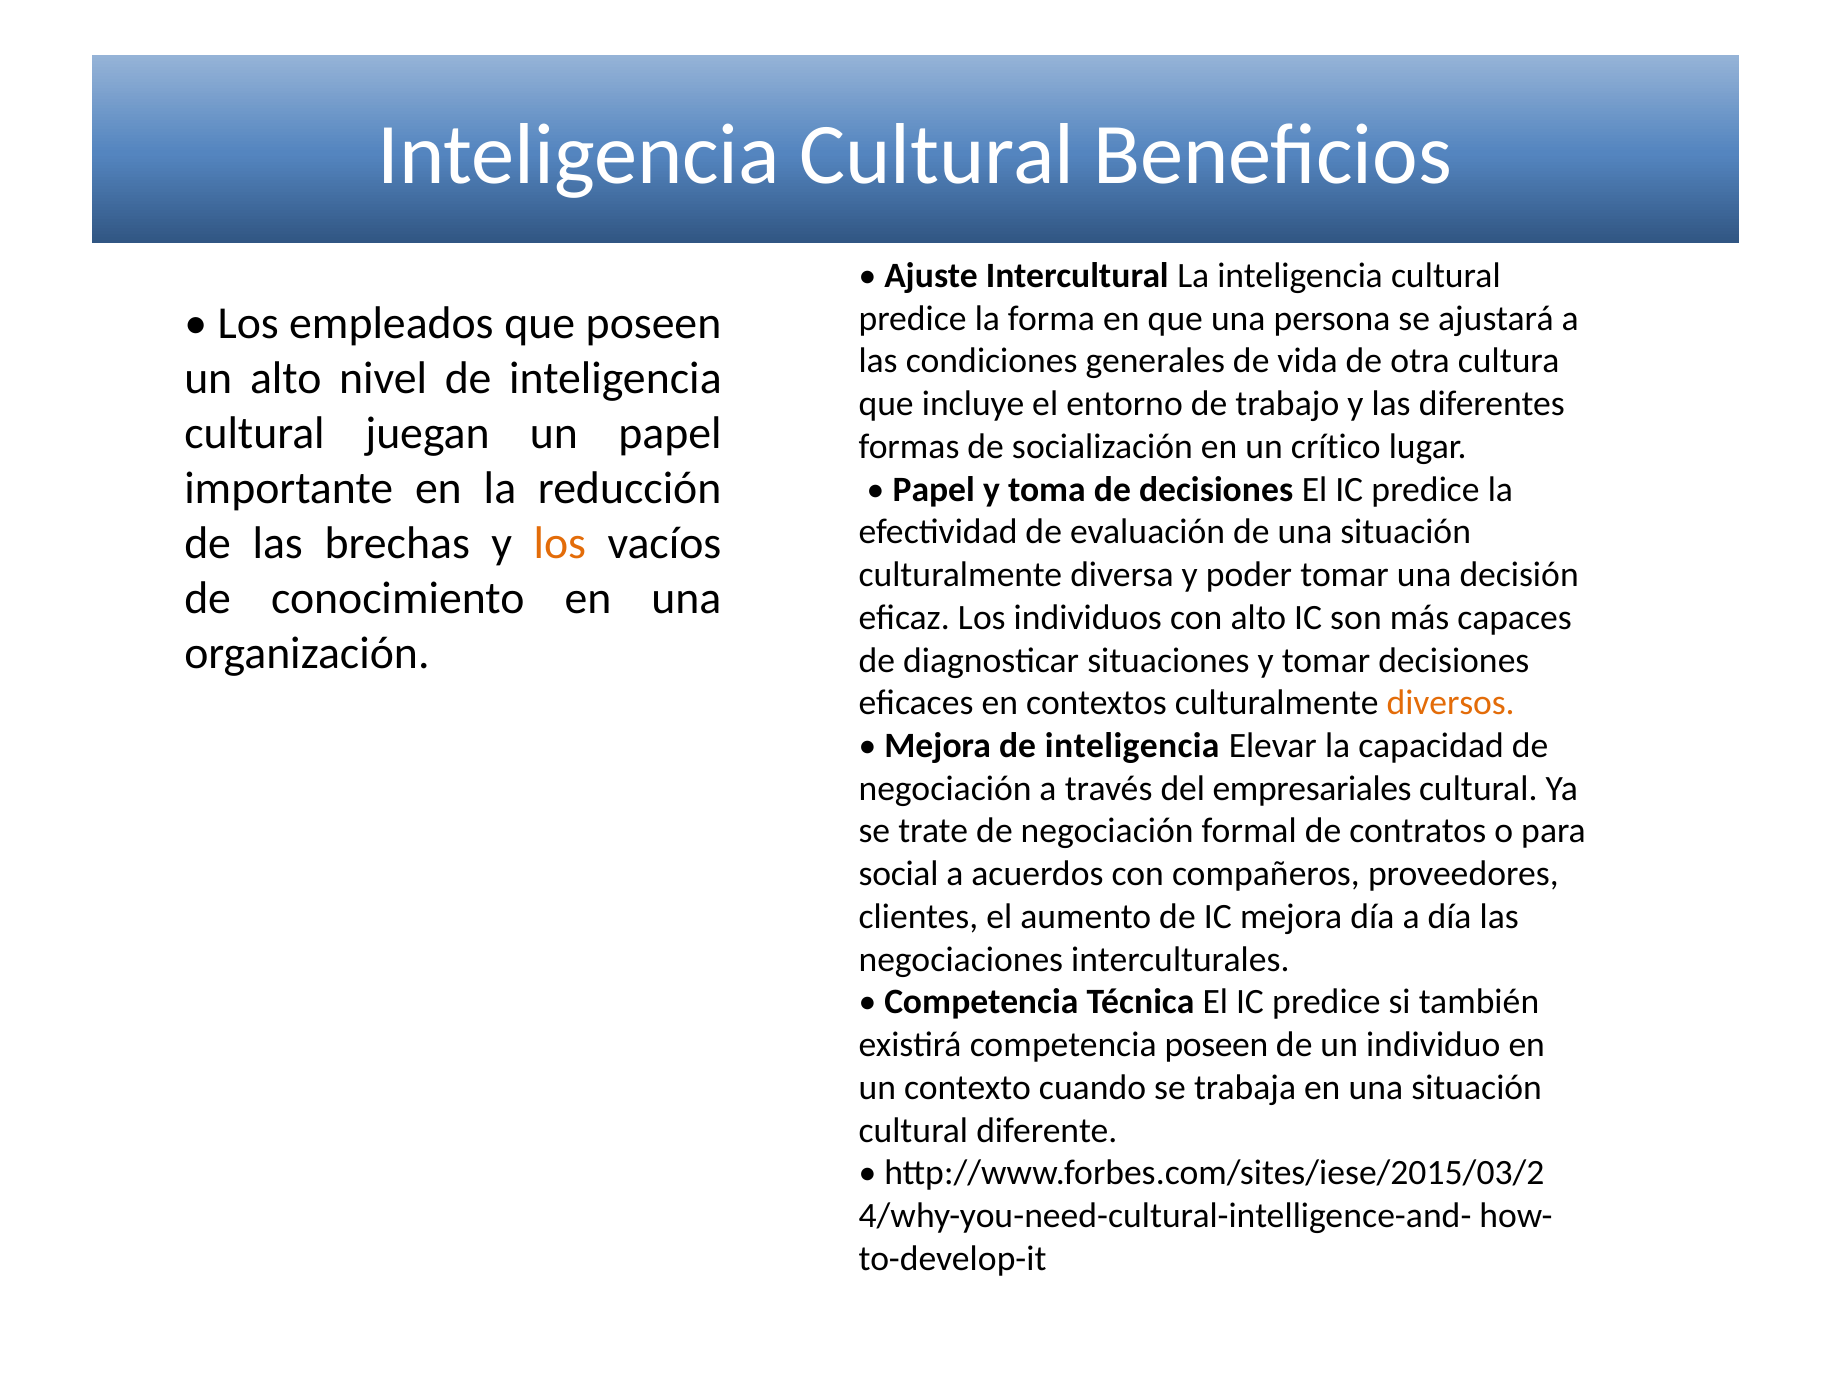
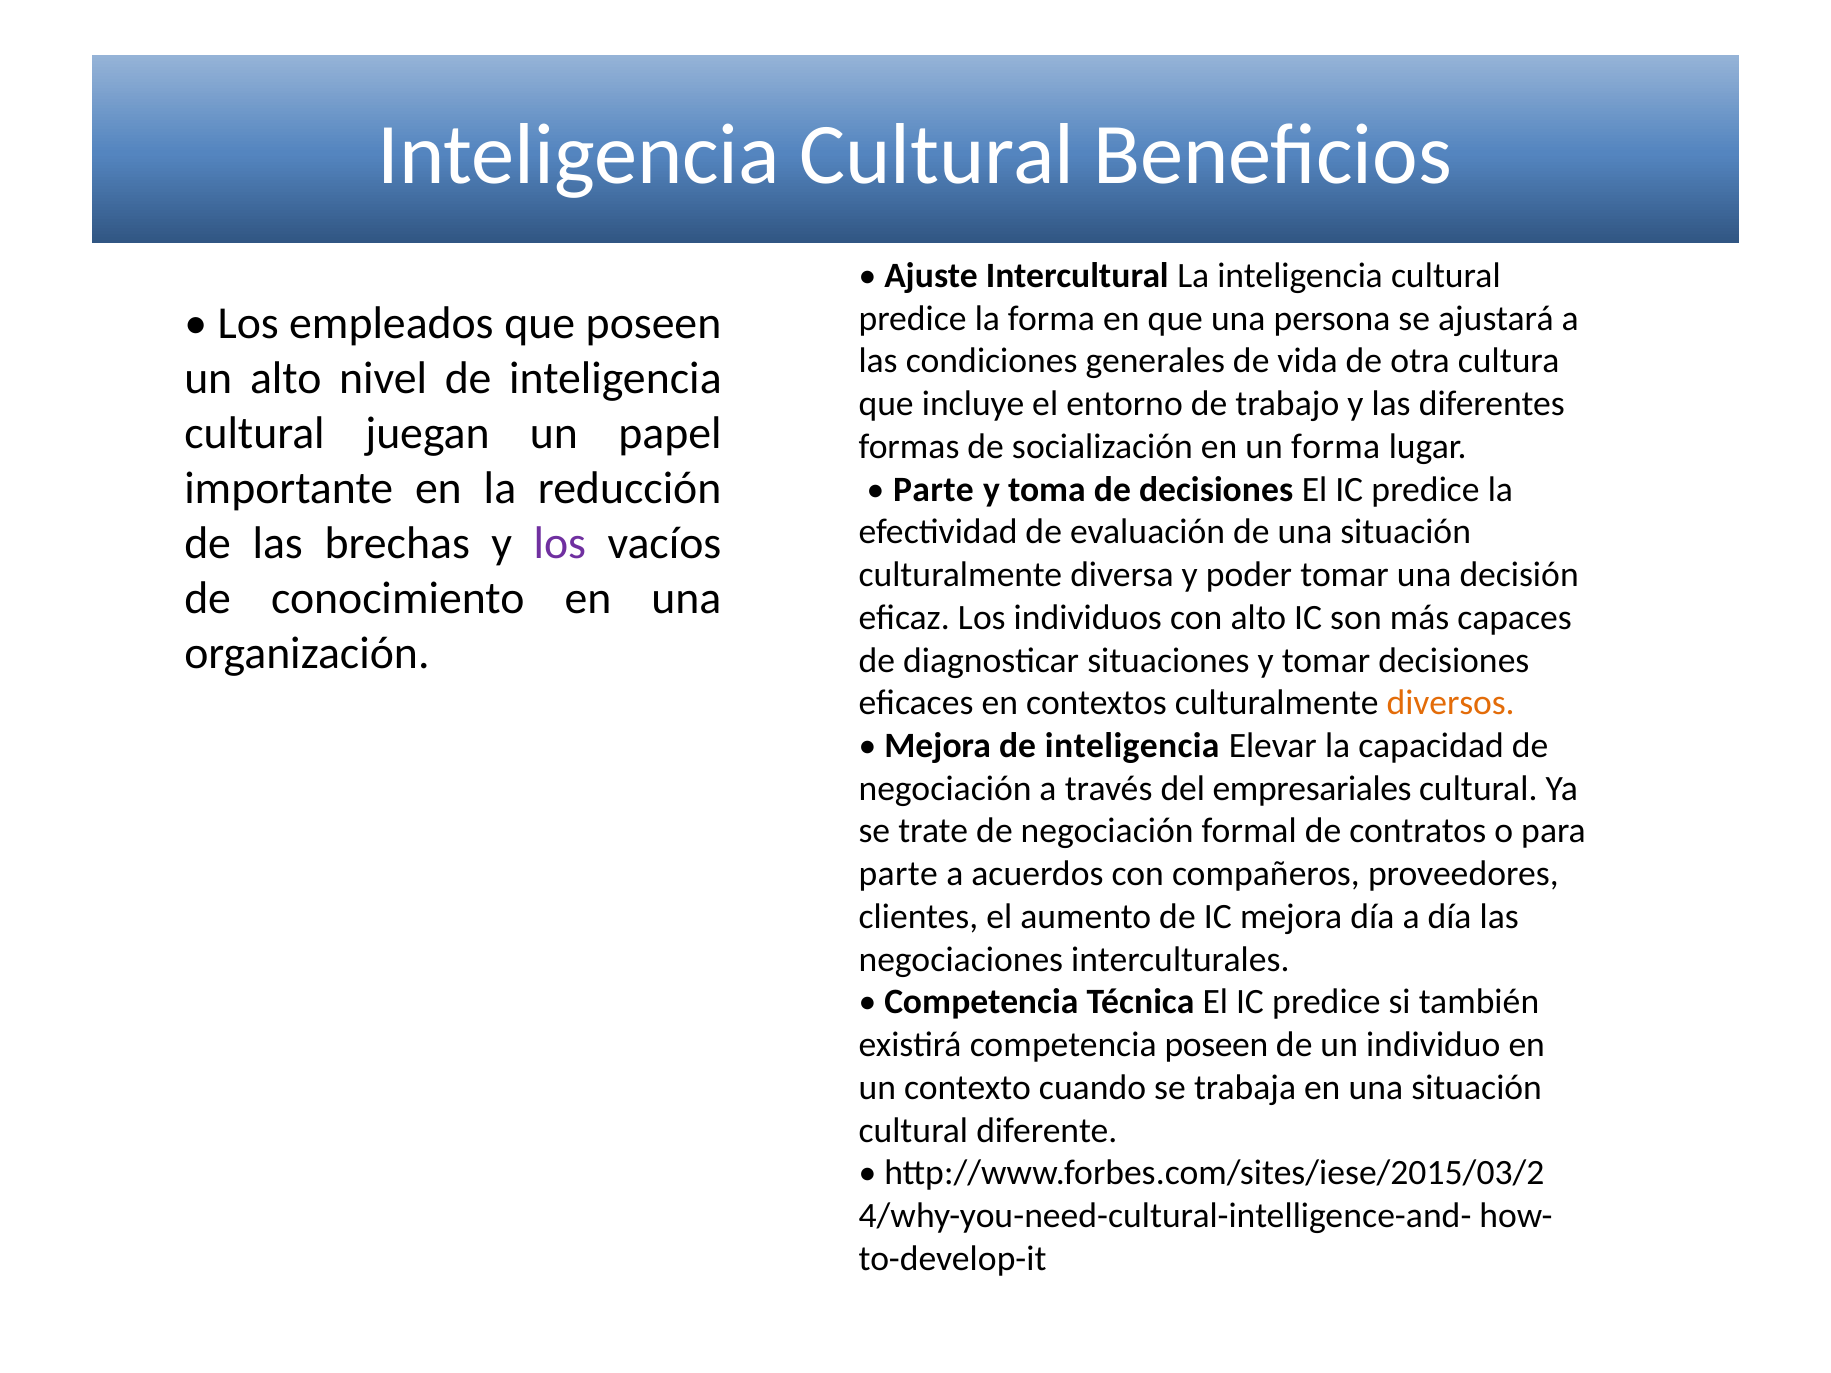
un crítico: crítico -> forma
Papel at (934, 489): Papel -> Parte
los at (560, 543) colour: orange -> purple
social at (899, 874): social -> parte
